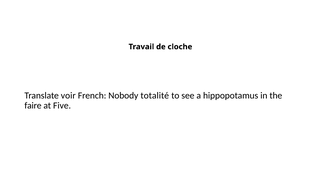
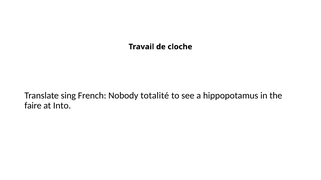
voir: voir -> sing
Five: Five -> Into
